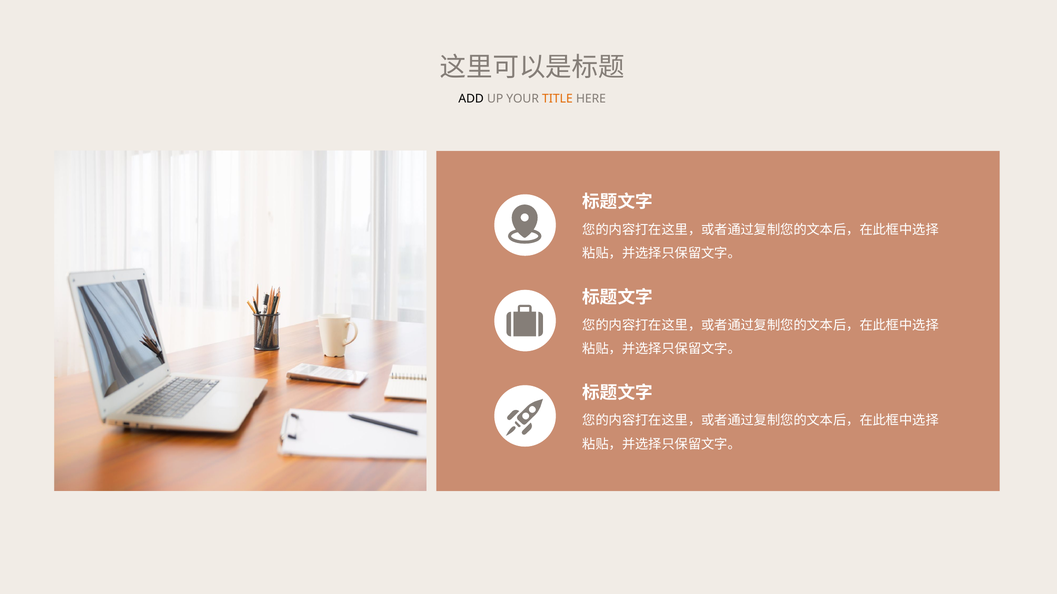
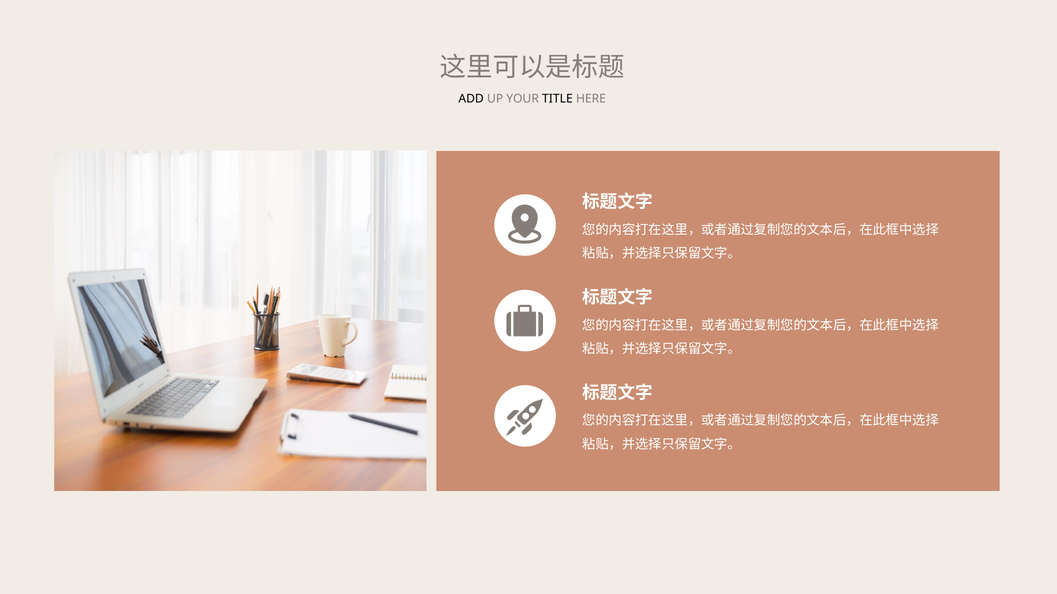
TITLE colour: orange -> black
